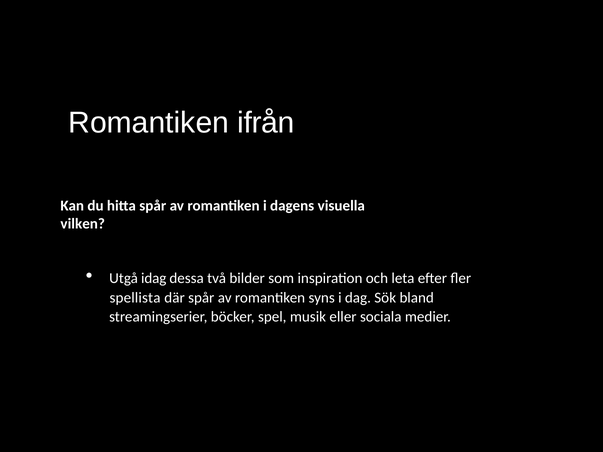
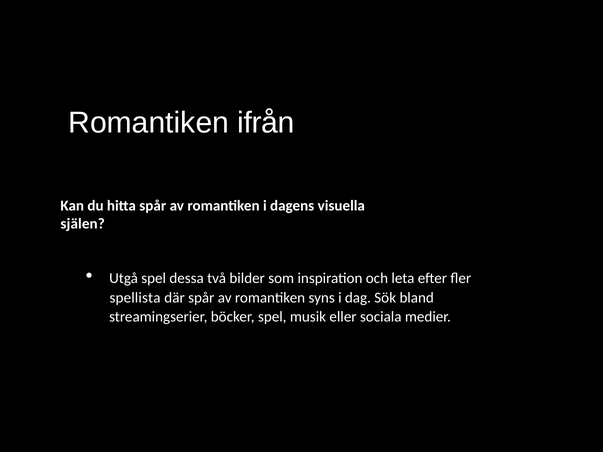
vilken: vilken -> själen
Utgå idag: idag -> spel
